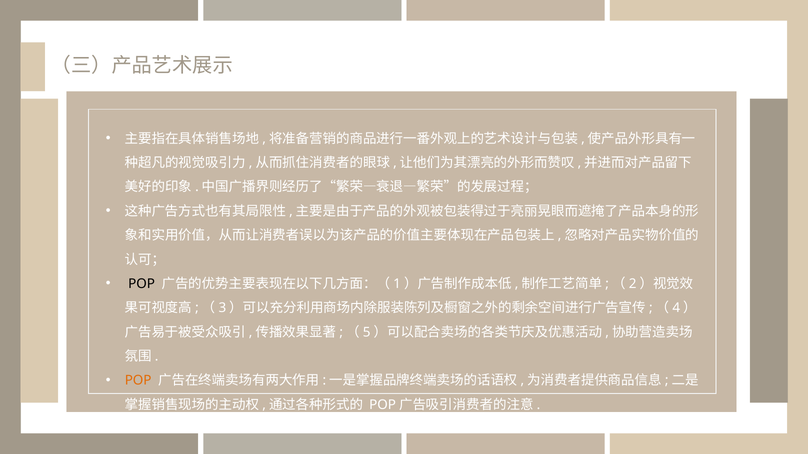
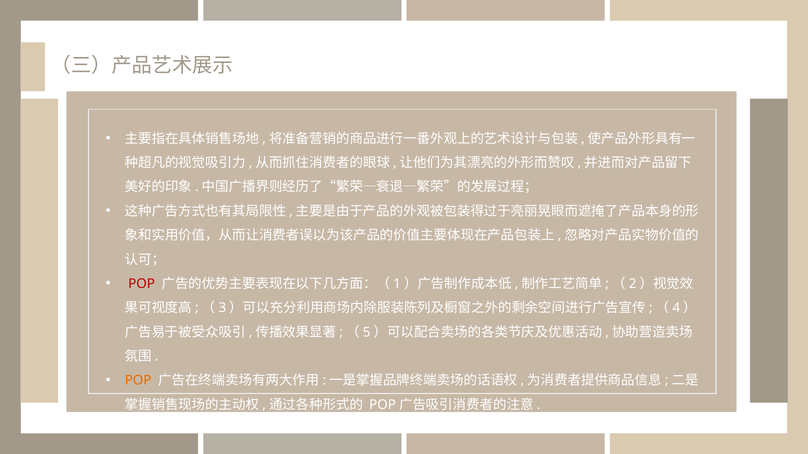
POP at (142, 284) colour: black -> red
